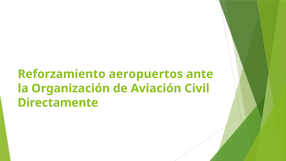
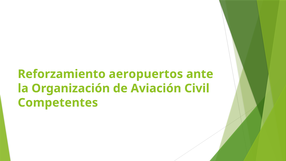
Directamente: Directamente -> Competentes
